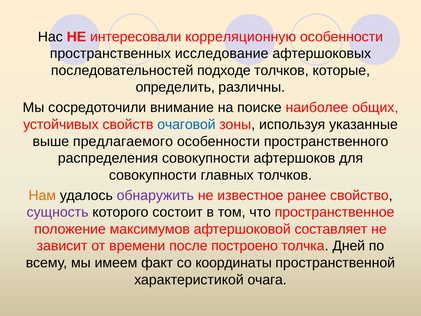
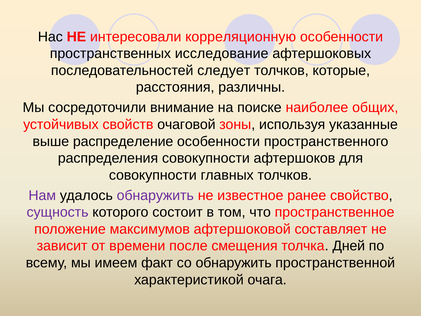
подходе: подходе -> следует
определить: определить -> расстояния
очаговой colour: blue -> black
предлагаемого: предлагаемого -> распределение
Нам colour: orange -> purple
построено: построено -> смещения
со координаты: координаты -> обнаружить
